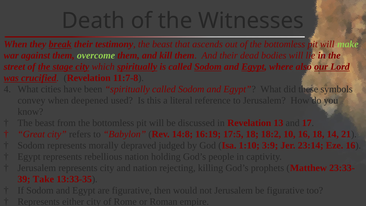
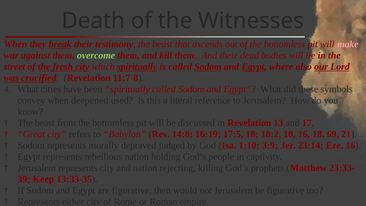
make colour: light green -> pink
stage: stage -> fresh
14: 14 -> 69
Take: Take -> Keep
